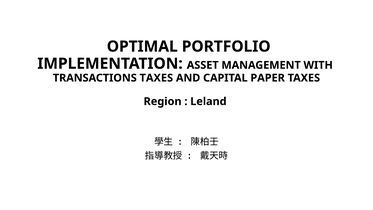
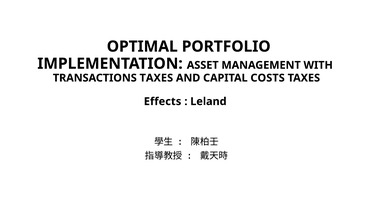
PAPER: PAPER -> COSTS
Region: Region -> Effects
